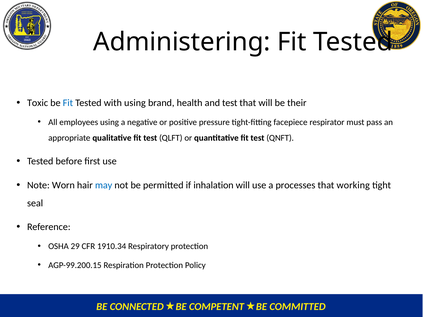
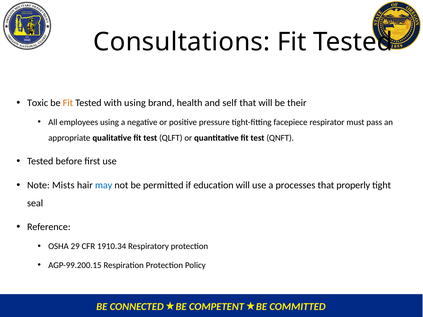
Administering: Administering -> Consultations
Fit at (68, 103) colour: blue -> orange
and test: test -> self
Worn: Worn -> Mists
inhalation: inhalation -> education
working: working -> properly
